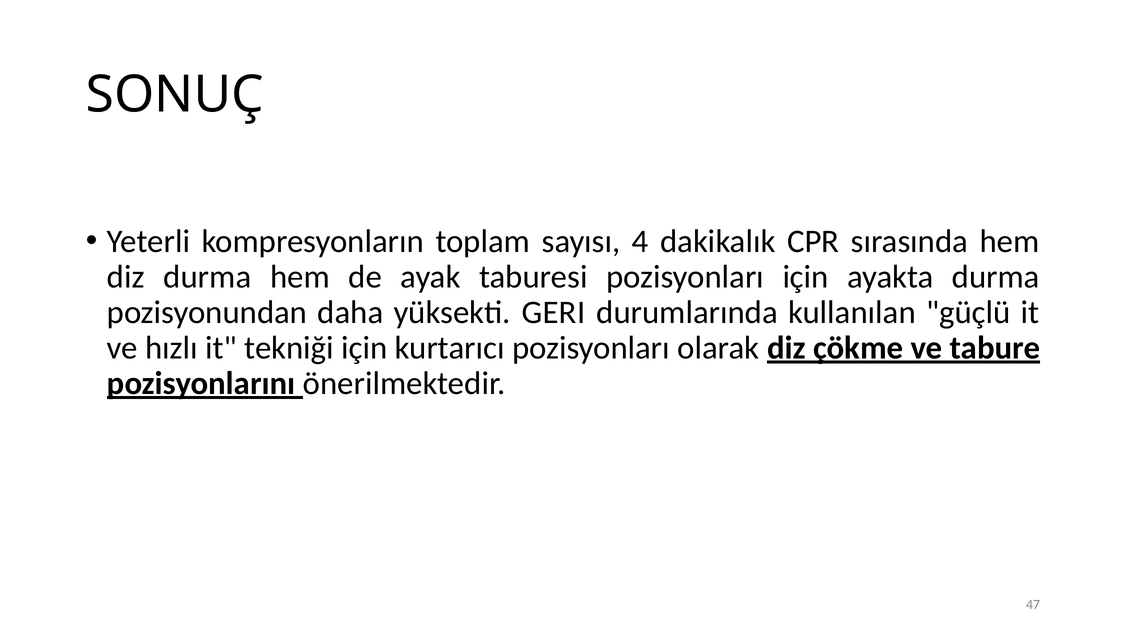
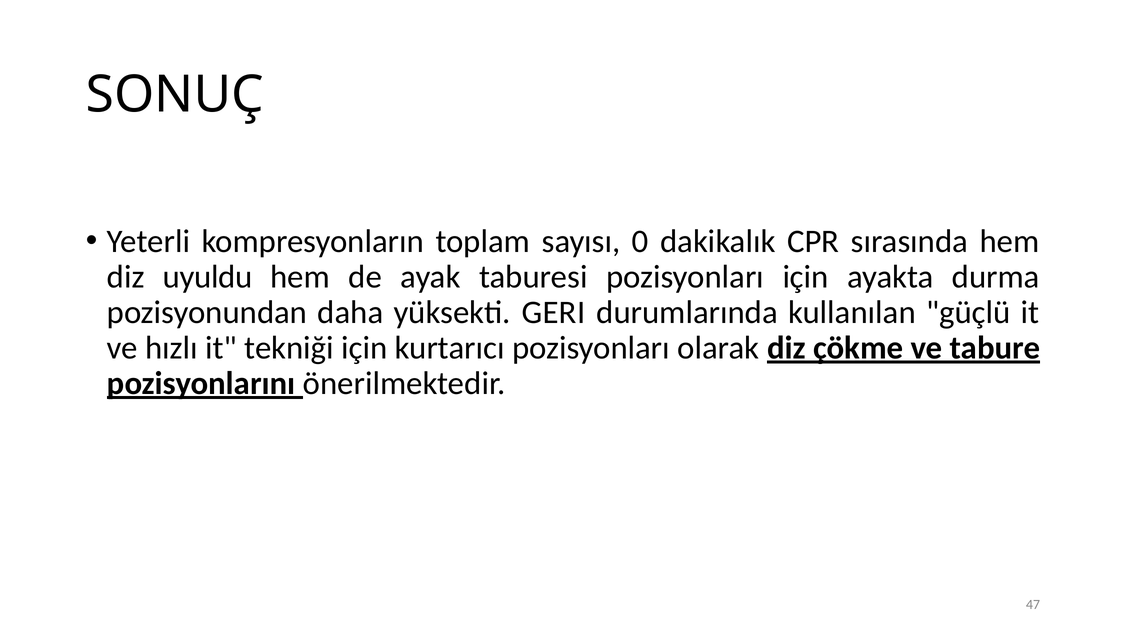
4: 4 -> 0
diz durma: durma -> uyuldu
